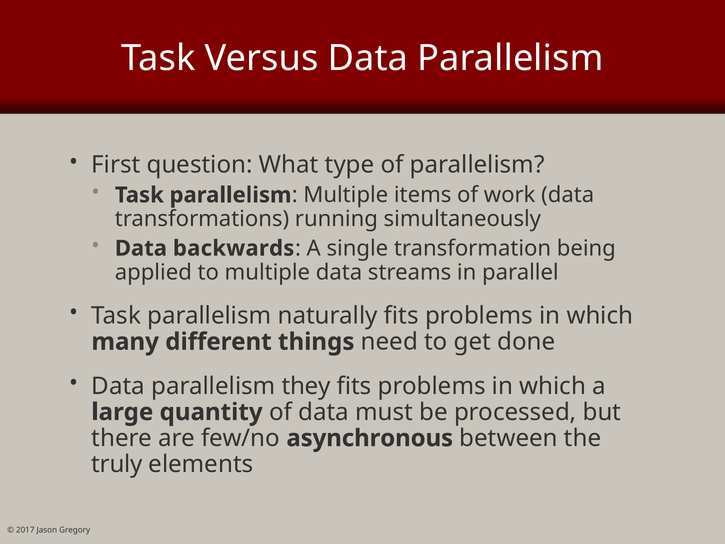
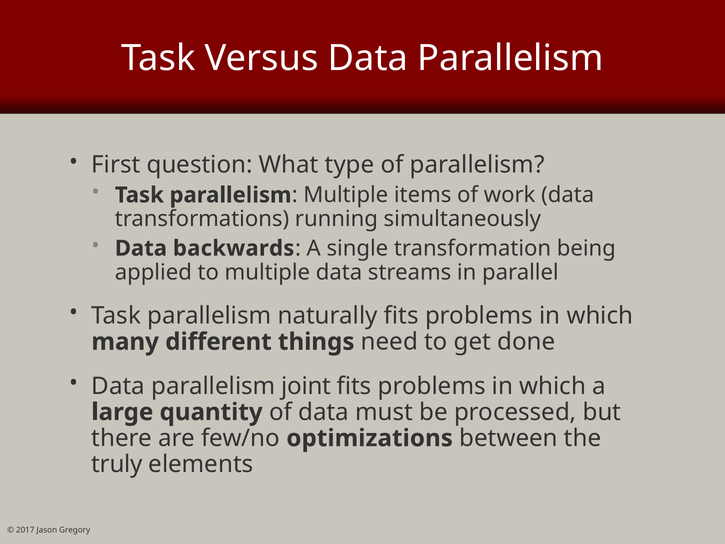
they: they -> joint
asynchronous: asynchronous -> optimizations
